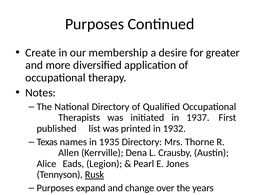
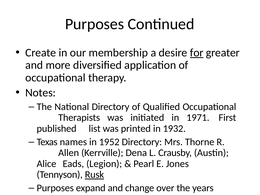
for underline: none -> present
1937: 1937 -> 1971
1935: 1935 -> 1952
